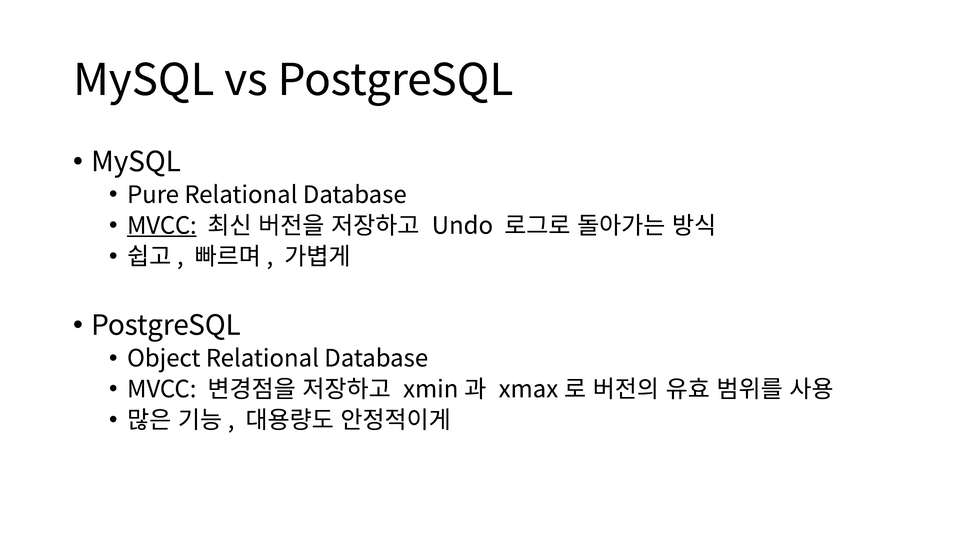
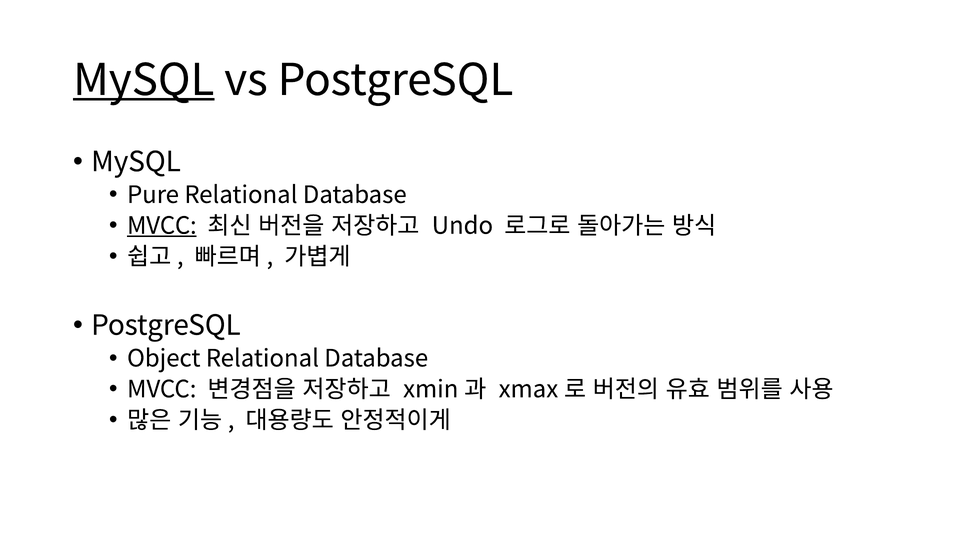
MySQL at (144, 81) underline: none -> present
